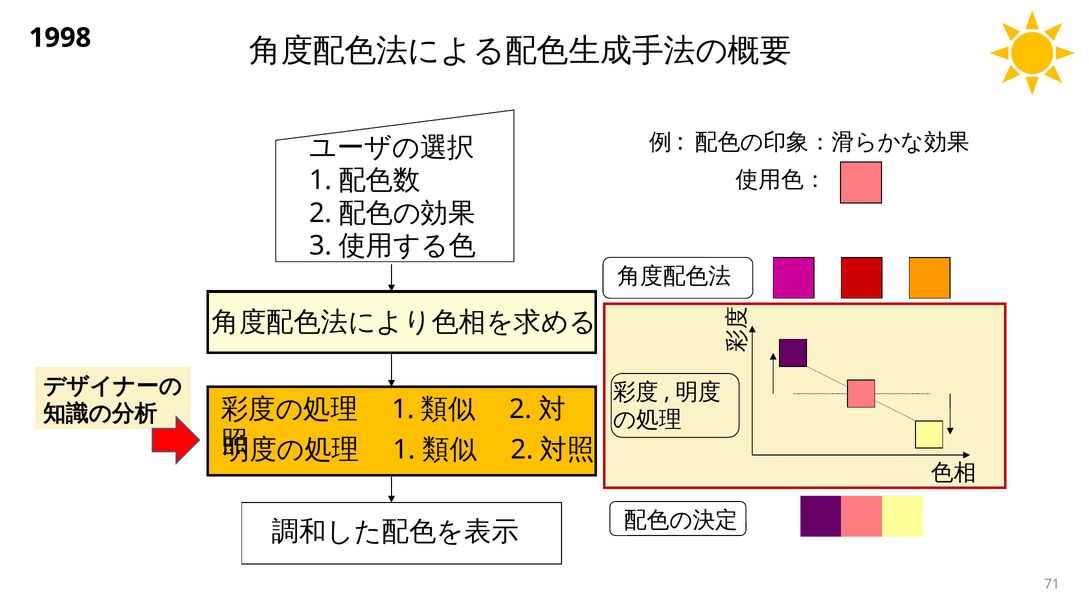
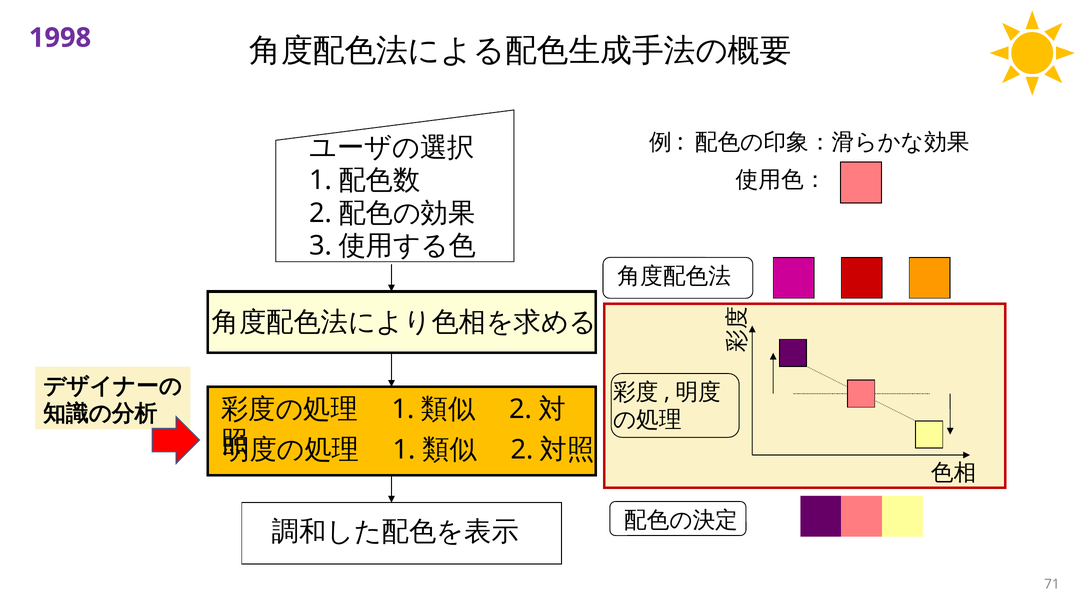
1998 colour: black -> purple
